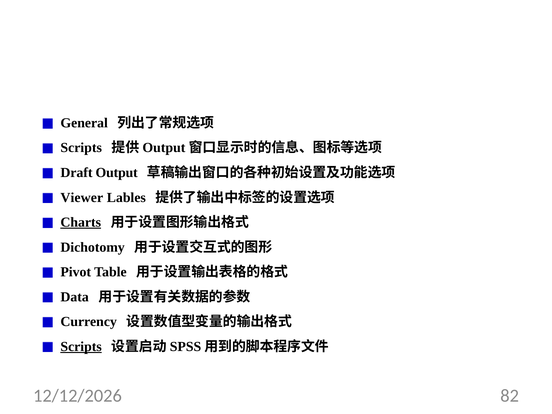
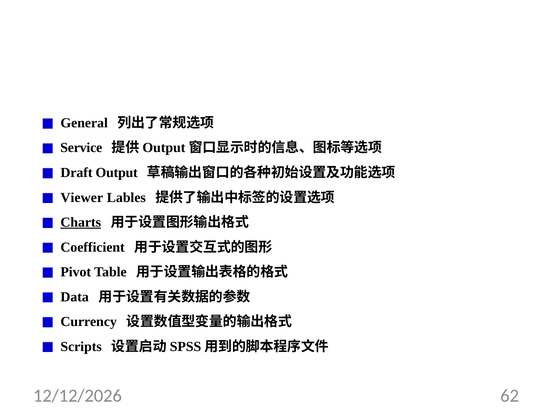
Scripts at (81, 148): Scripts -> Service
Dichotomy: Dichotomy -> Coefficient
Scripts at (81, 346) underline: present -> none
82: 82 -> 62
